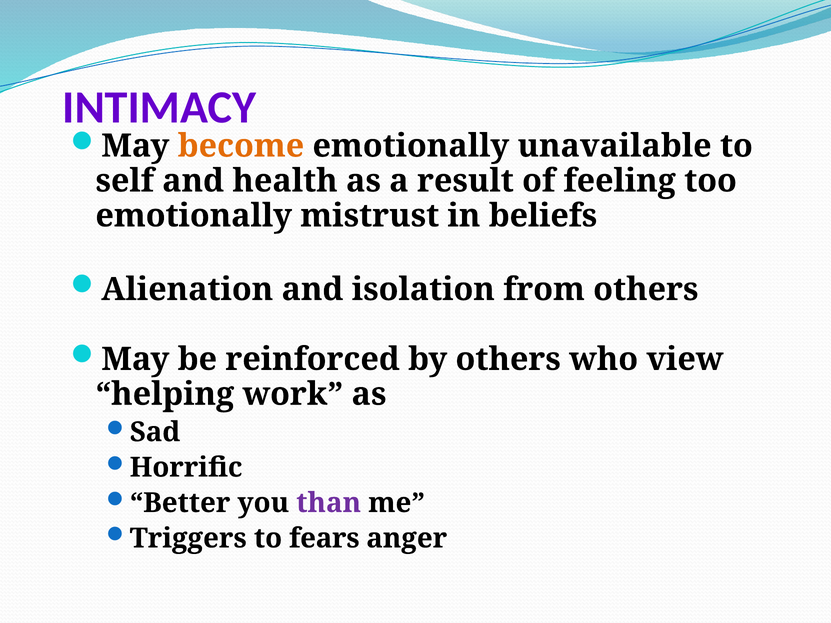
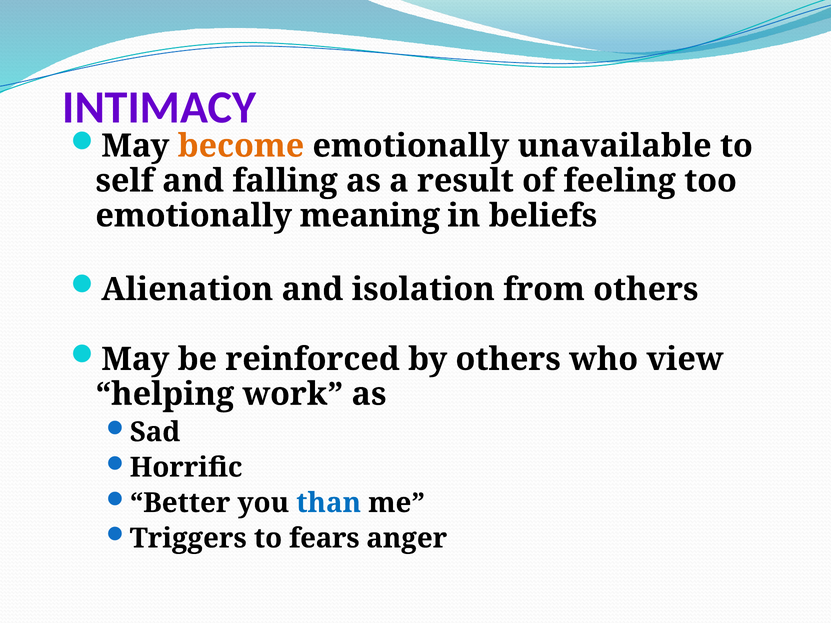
health: health -> falling
mistrust: mistrust -> meaning
than colour: purple -> blue
